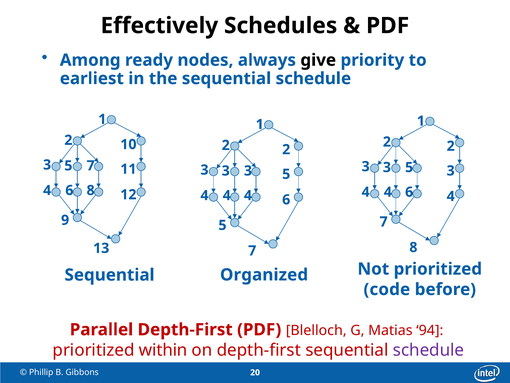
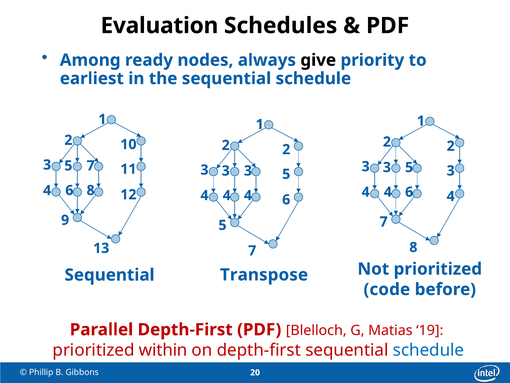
Effectively: Effectively -> Evaluation
Organized: Organized -> Transpose
94: 94 -> 19
schedule at (429, 350) colour: purple -> blue
